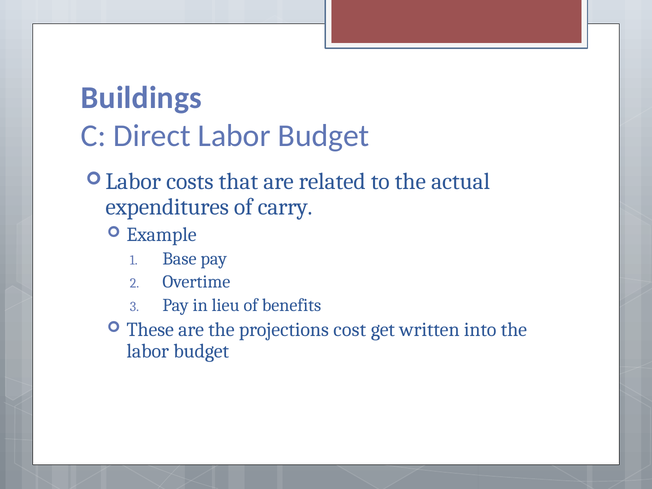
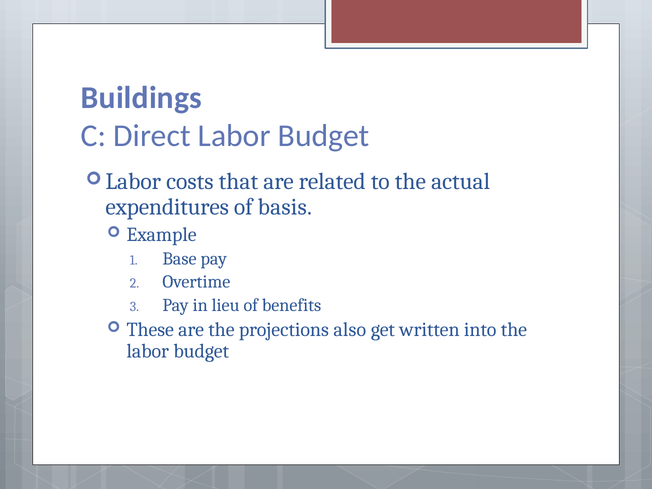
carry: carry -> basis
cost: cost -> also
